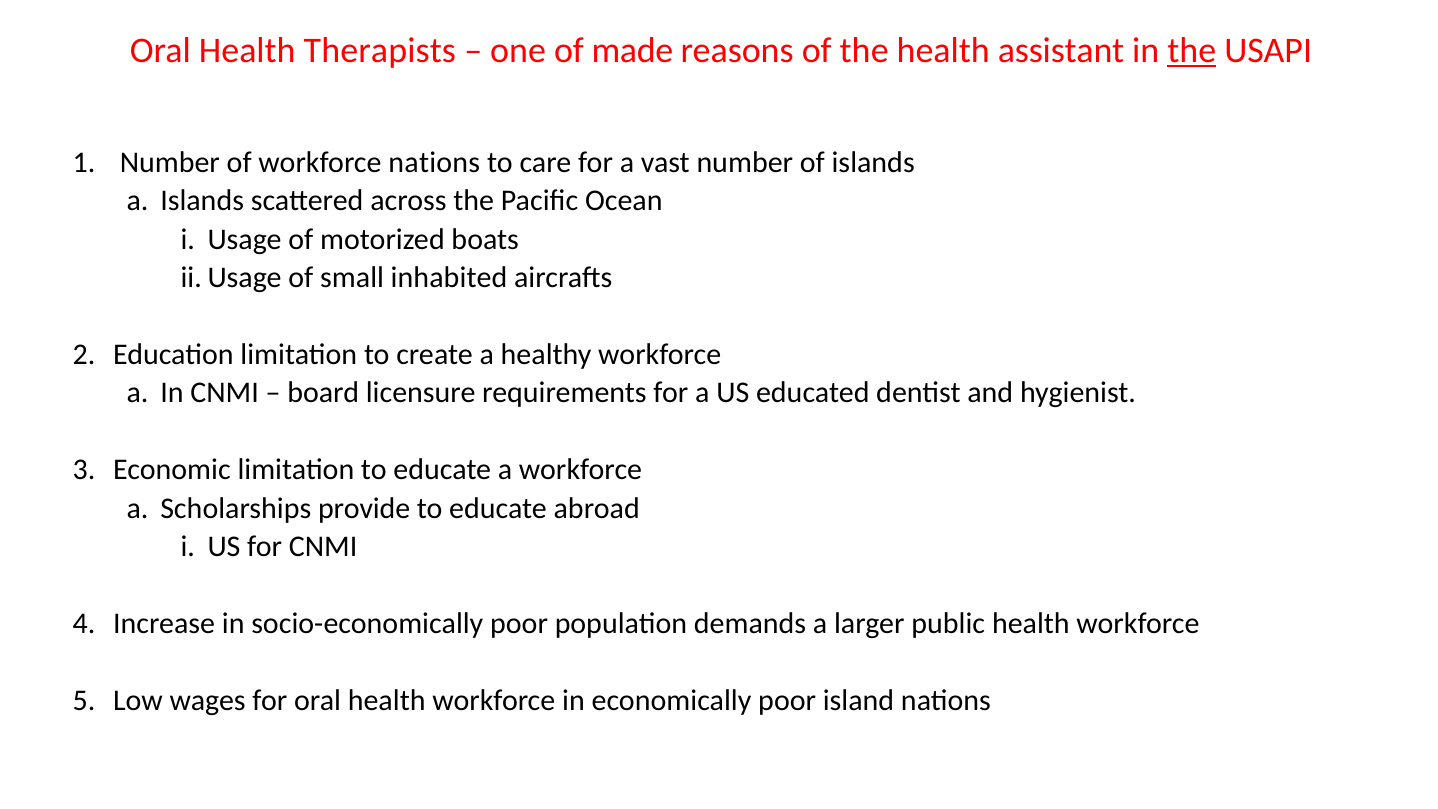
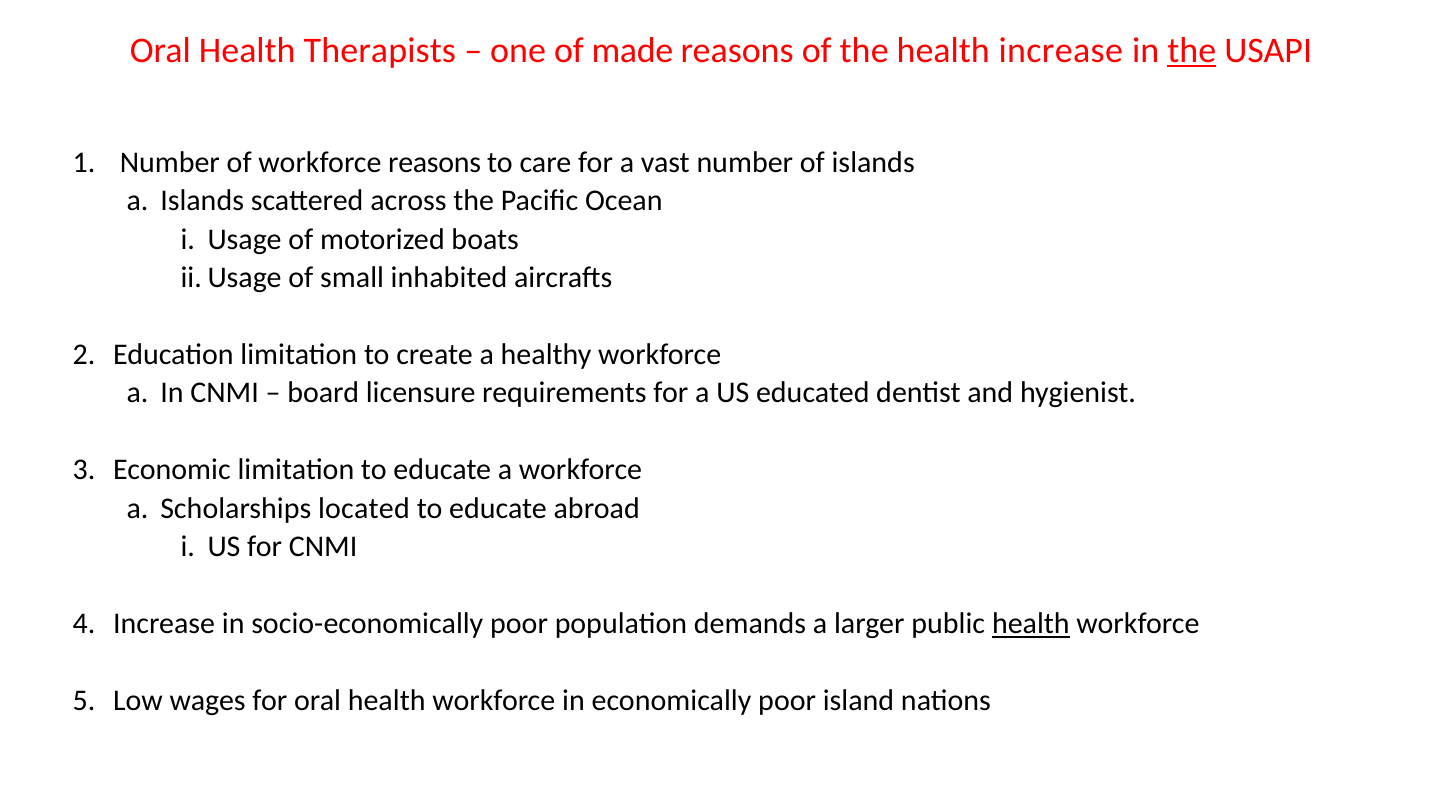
health assistant: assistant -> increase
workforce nations: nations -> reasons
provide: provide -> located
health at (1031, 624) underline: none -> present
